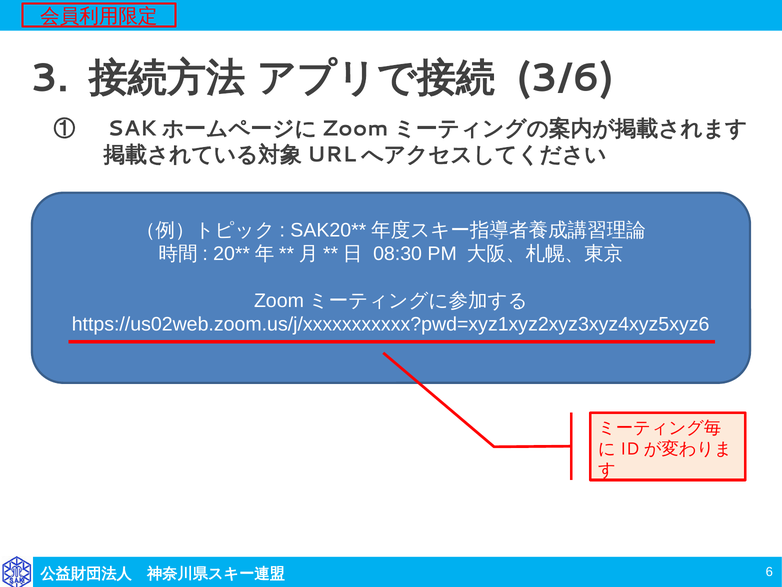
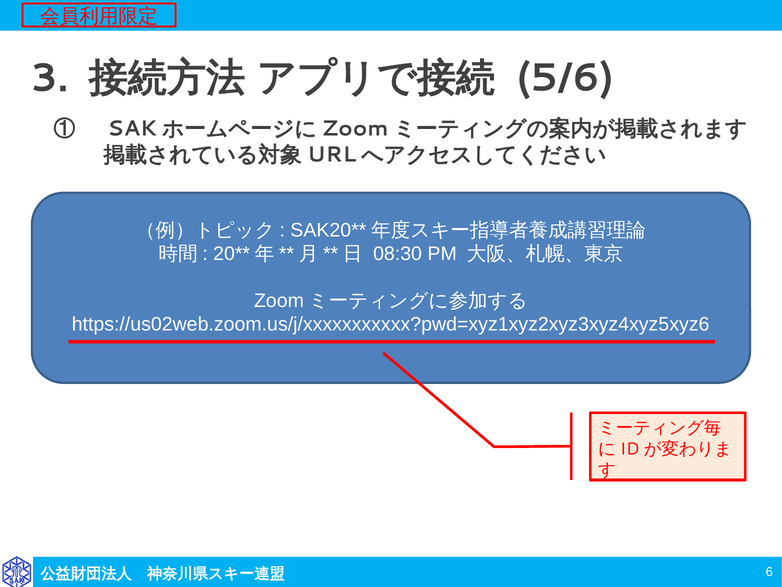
3/6: 3/6 -> 5/6
